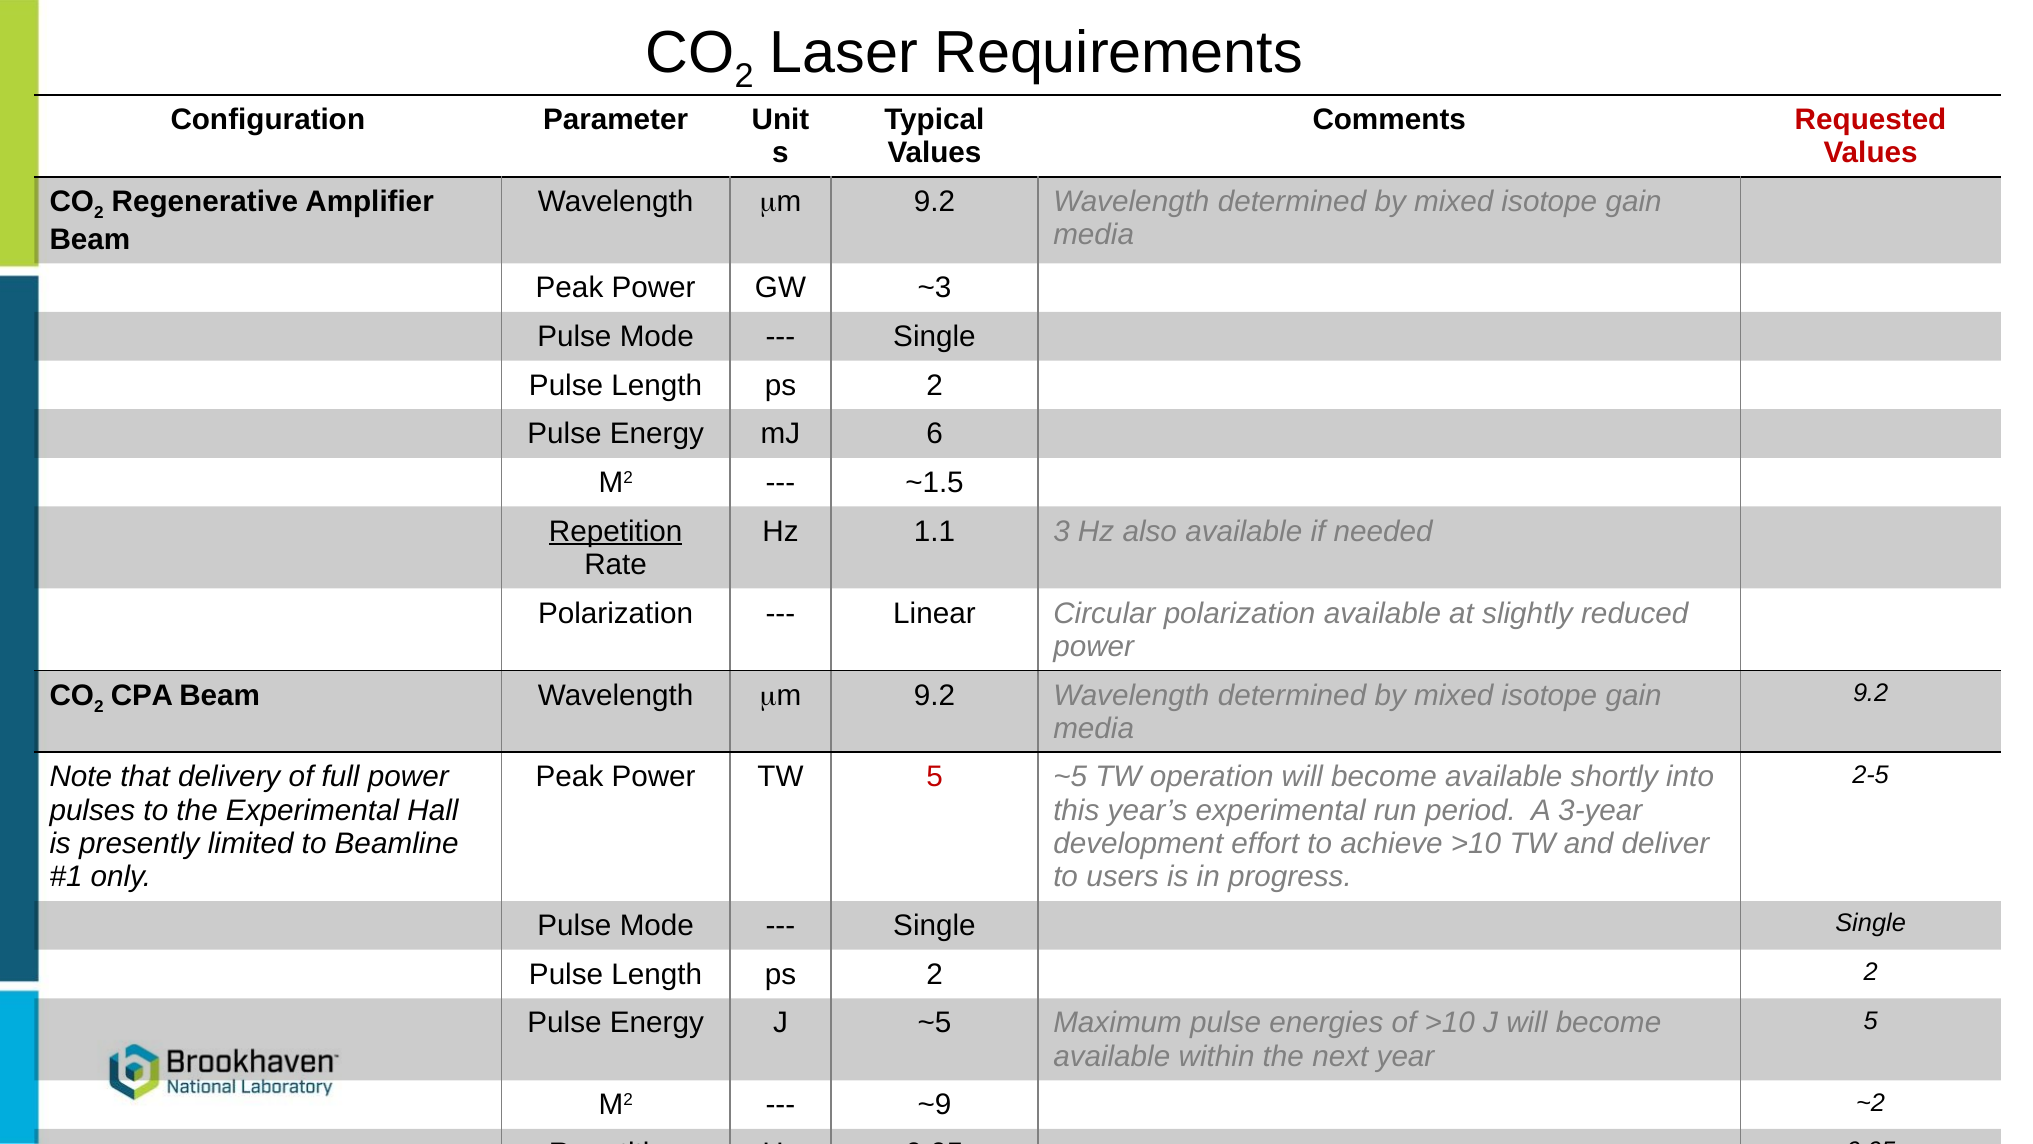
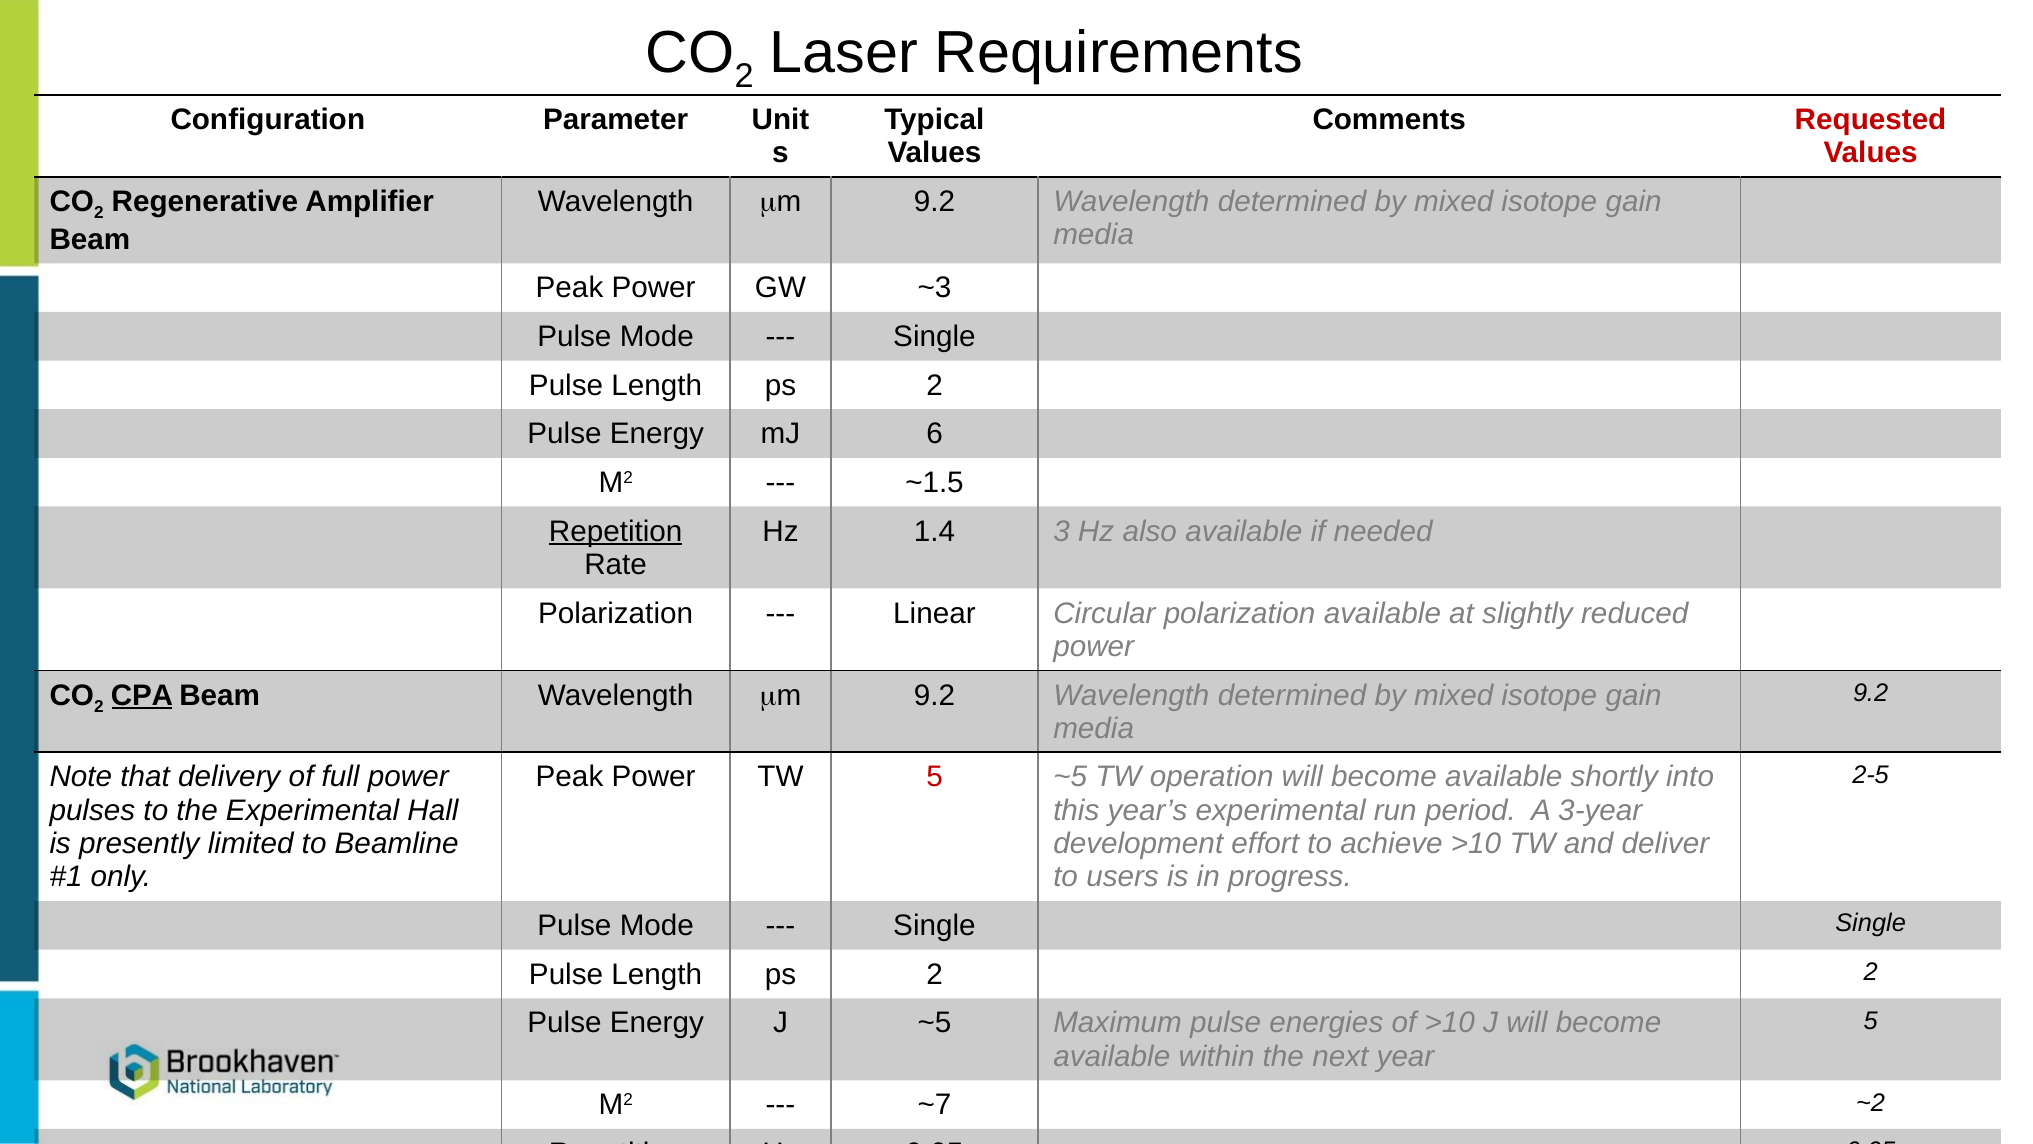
1.1: 1.1 -> 1.4
CPA underline: none -> present
~9: ~9 -> ~7
